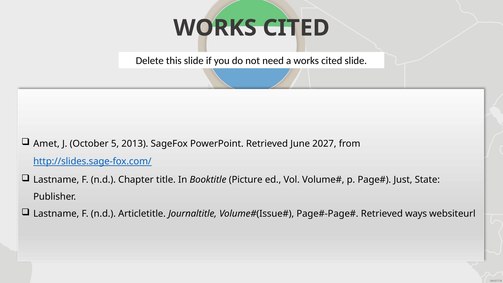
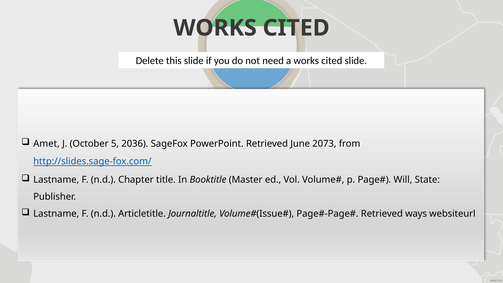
2013: 2013 -> 2036
2027: 2027 -> 2073
Picture: Picture -> Master
Just: Just -> Will
